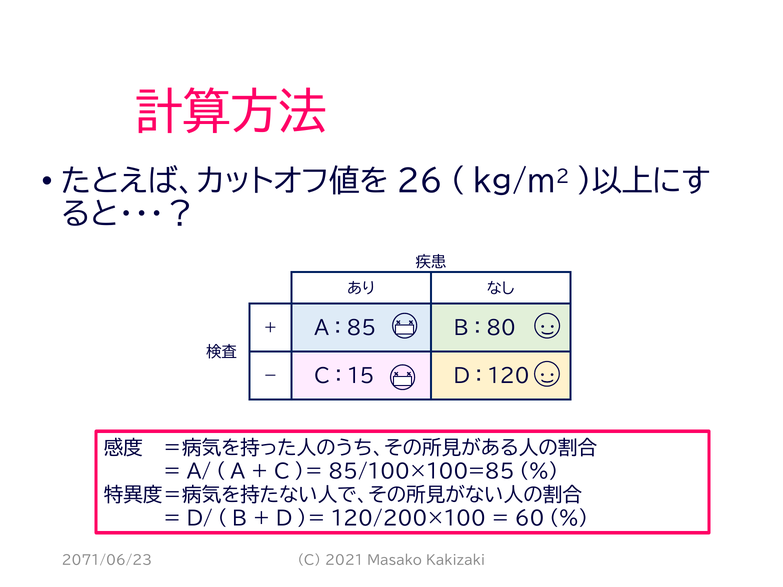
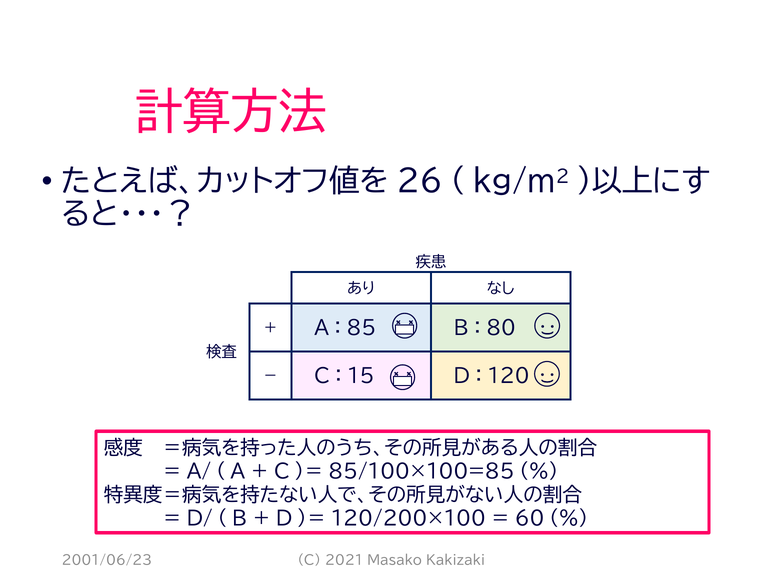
2071/06/23: 2071/06/23 -> 2001/06/23
